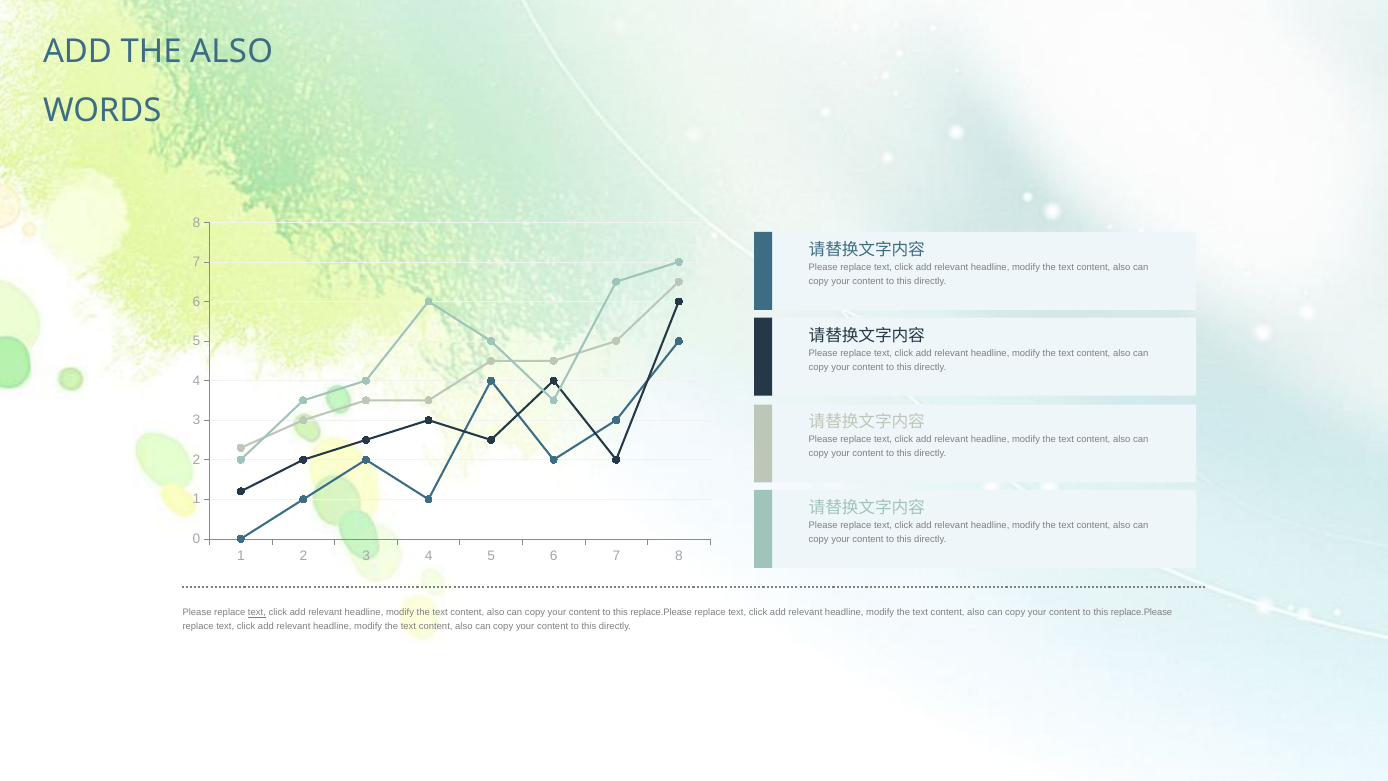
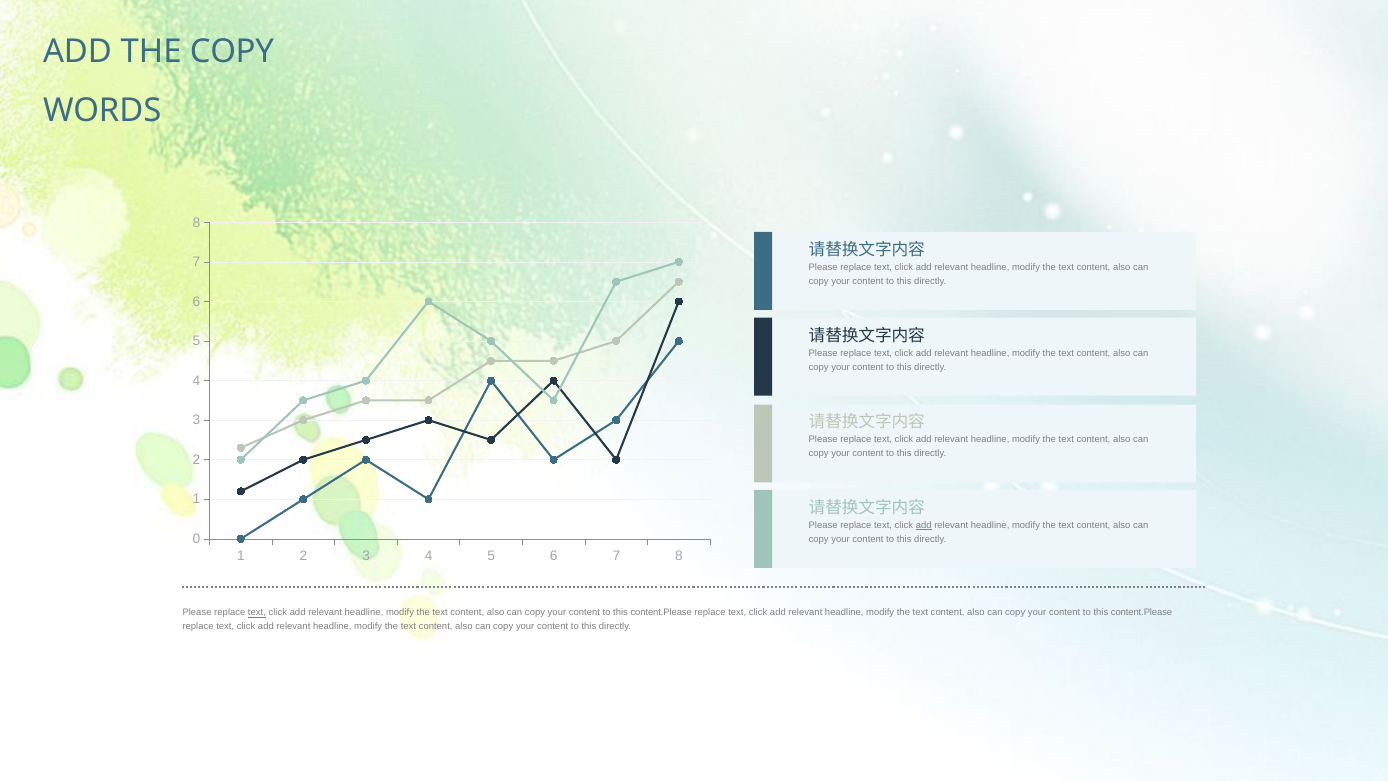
THE ALSO: ALSO -> COPY
add at (924, 525) underline: none -> present
replace.Please at (661, 613): replace.Please -> content.Please
replace.Please at (1142, 613): replace.Please -> content.Please
